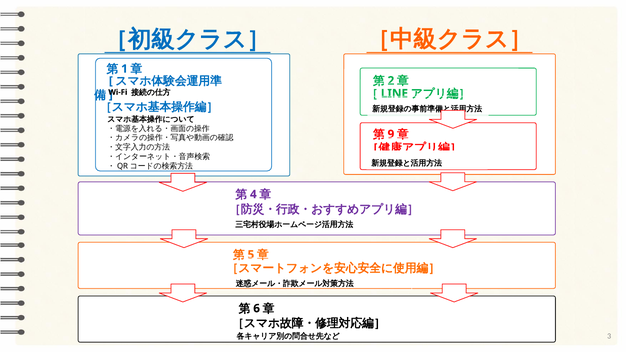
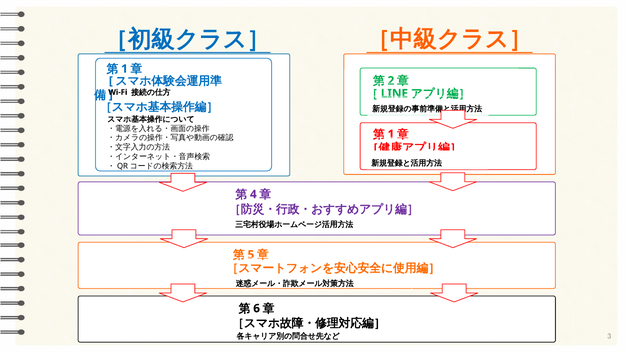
9 at (391, 134): 9 -> 1
